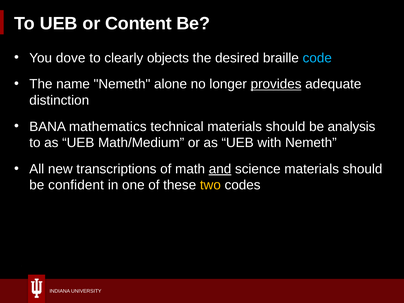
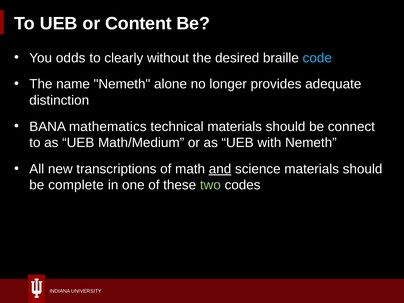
dove: dove -> odds
objects: objects -> without
provides underline: present -> none
analysis: analysis -> connect
confident: confident -> complete
two colour: yellow -> light green
